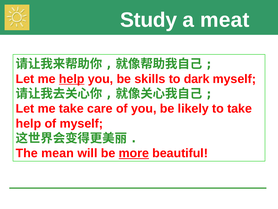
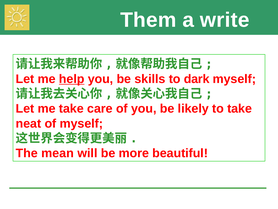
Study: Study -> Them
meat: meat -> write
help at (28, 123): help -> neat
more underline: present -> none
